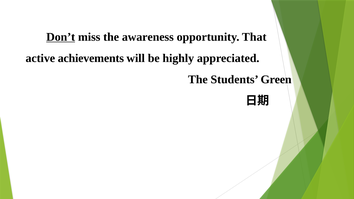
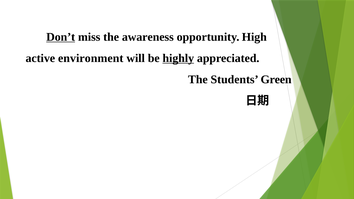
That: That -> High
achievements: achievements -> environment
highly underline: none -> present
